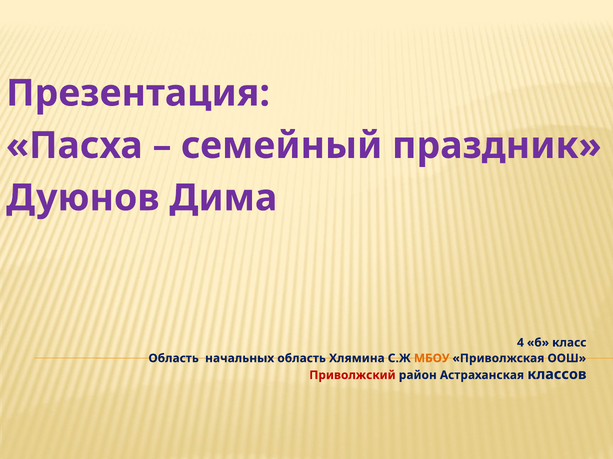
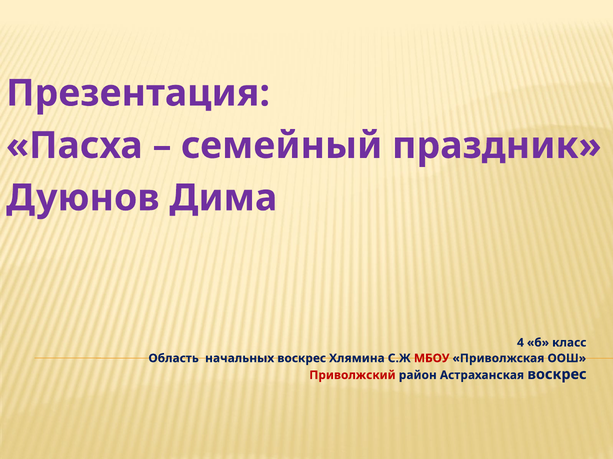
начальных область: область -> воскрес
МБОУ colour: orange -> red
Астраханская классов: классов -> воскрес
